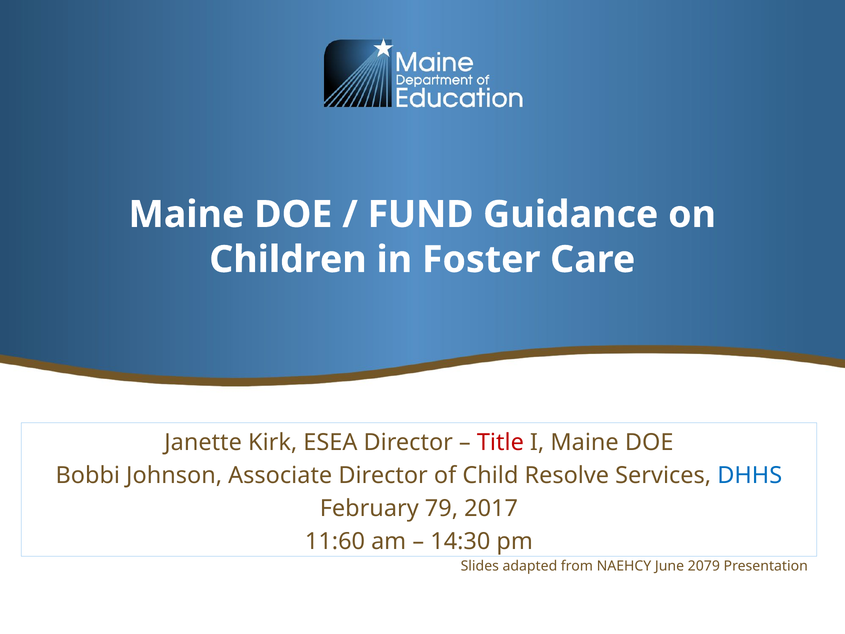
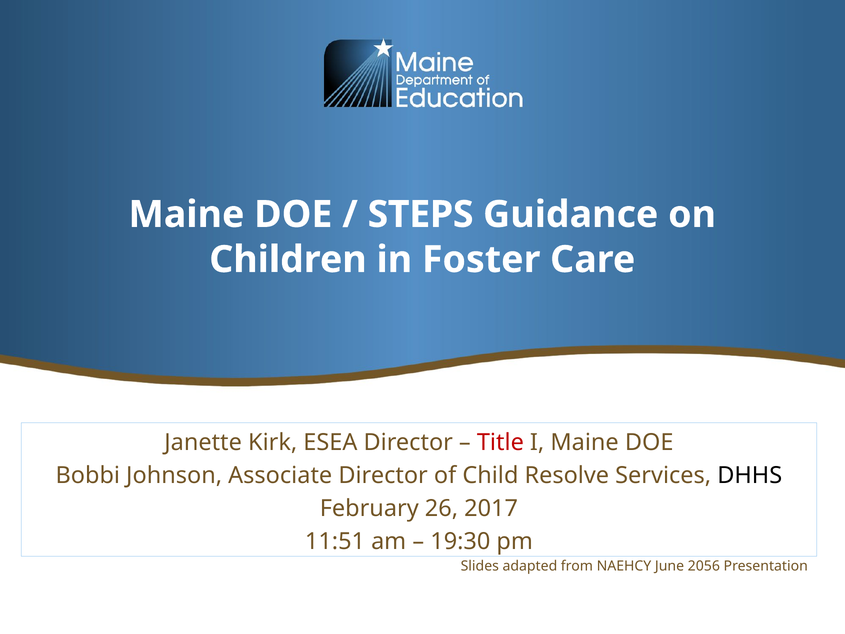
FUND: FUND -> STEPS
DHHS colour: blue -> black
79: 79 -> 26
11:60: 11:60 -> 11:51
14:30: 14:30 -> 19:30
2079: 2079 -> 2056
